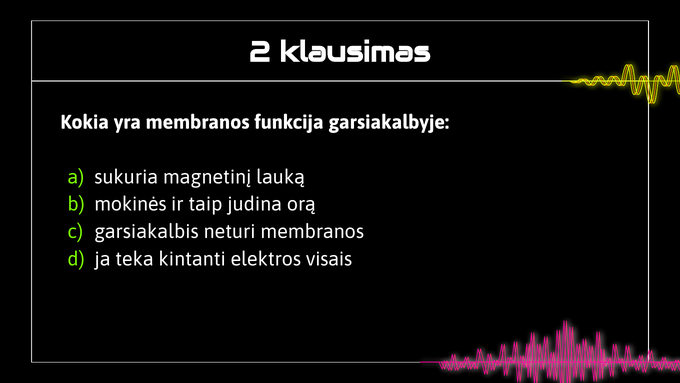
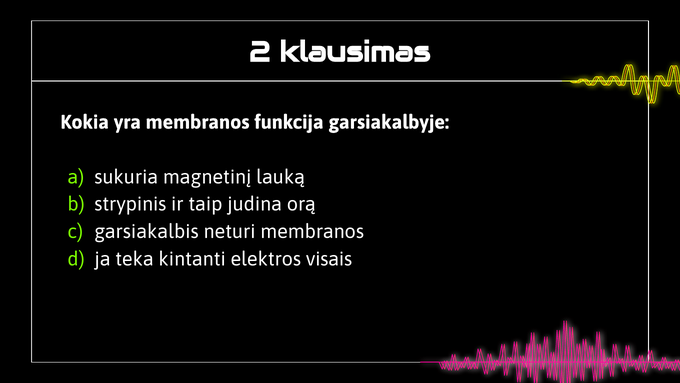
mokinės: mokinės -> strypinis
